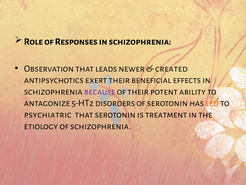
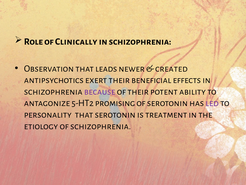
Responses: Responses -> Clinically
disorders: disorders -> promising
led colour: orange -> purple
psychiatric: psychiatric -> personality
